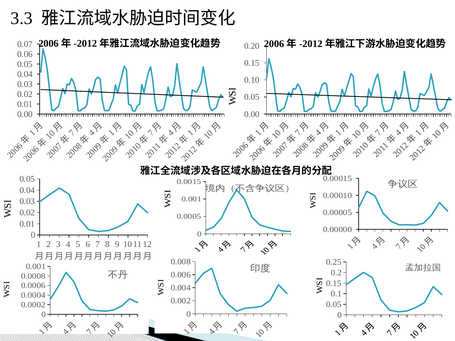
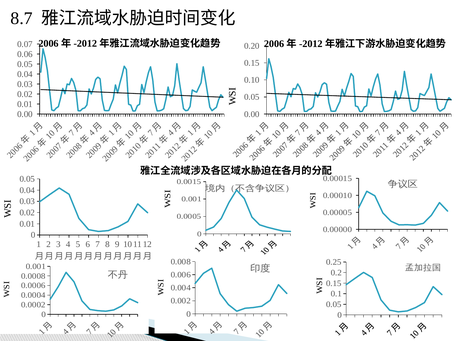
3.3: 3.3 -> 8.7
